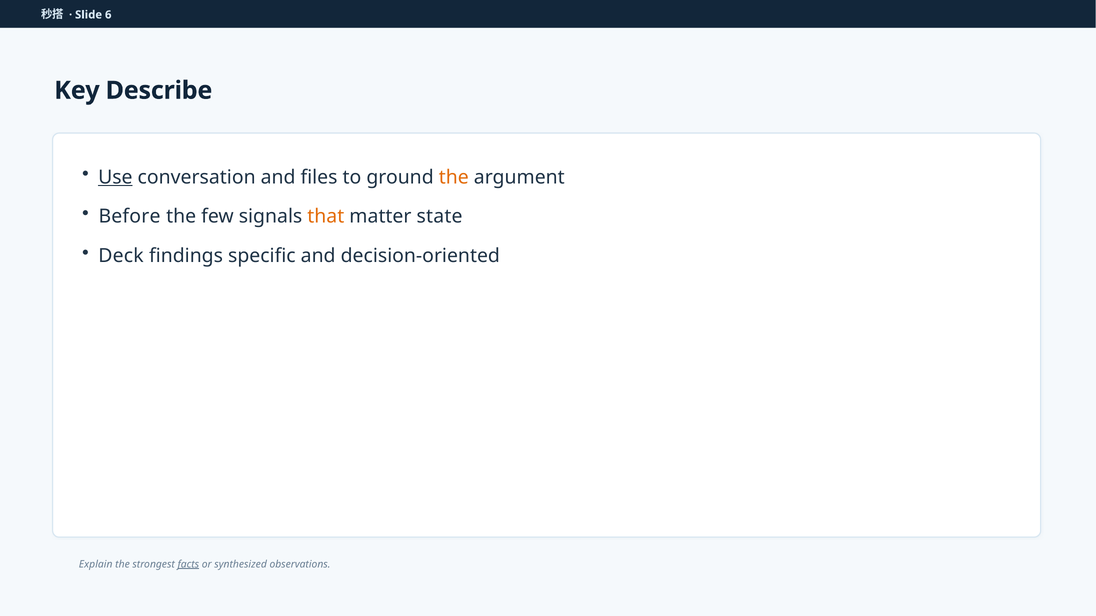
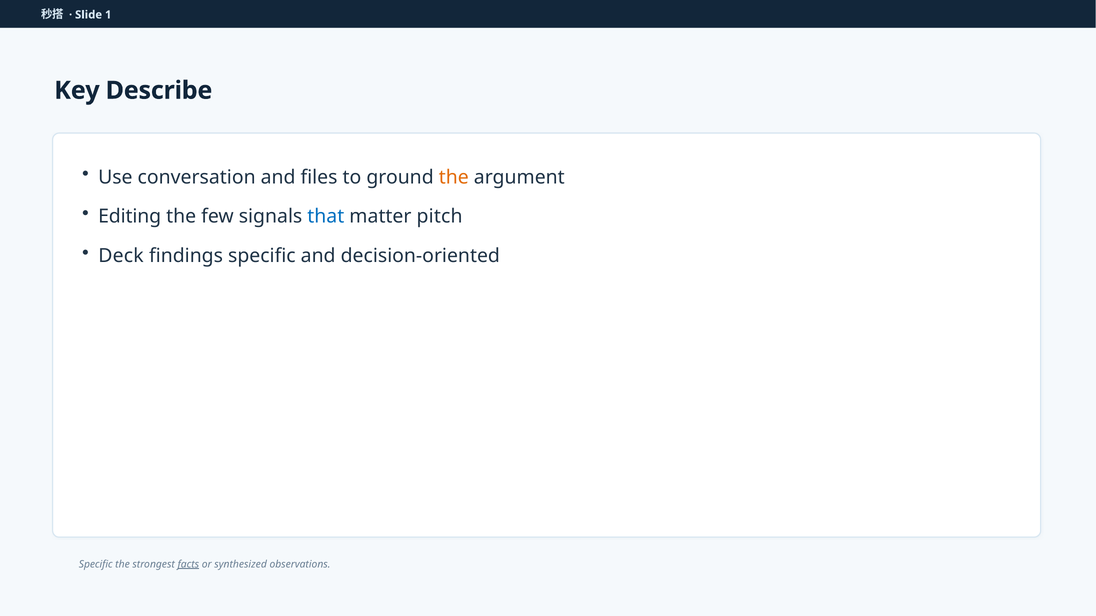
6: 6 -> 1
Use underline: present -> none
Before: Before -> Editing
that colour: orange -> blue
state: state -> pitch
Explain at (96, 565): Explain -> Specific
